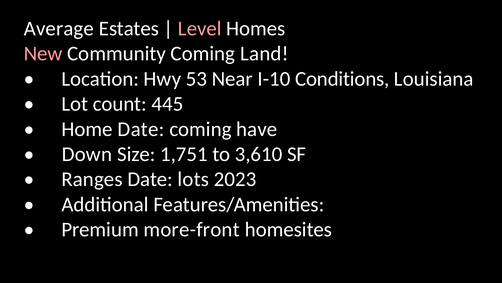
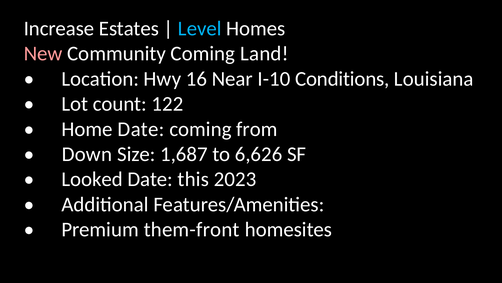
Average: Average -> Increase
Level colour: pink -> light blue
53: 53 -> 16
445: 445 -> 122
have: have -> from
1,751: 1,751 -> 1,687
3,610: 3,610 -> 6,626
Ranges: Ranges -> Looked
lots: lots -> this
more-front: more-front -> them-front
